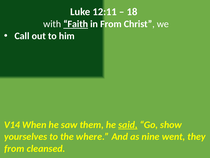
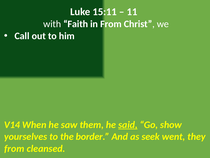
12:11: 12:11 -> 15:11
18: 18 -> 11
Faith underline: present -> none
where: where -> border
nine: nine -> seek
